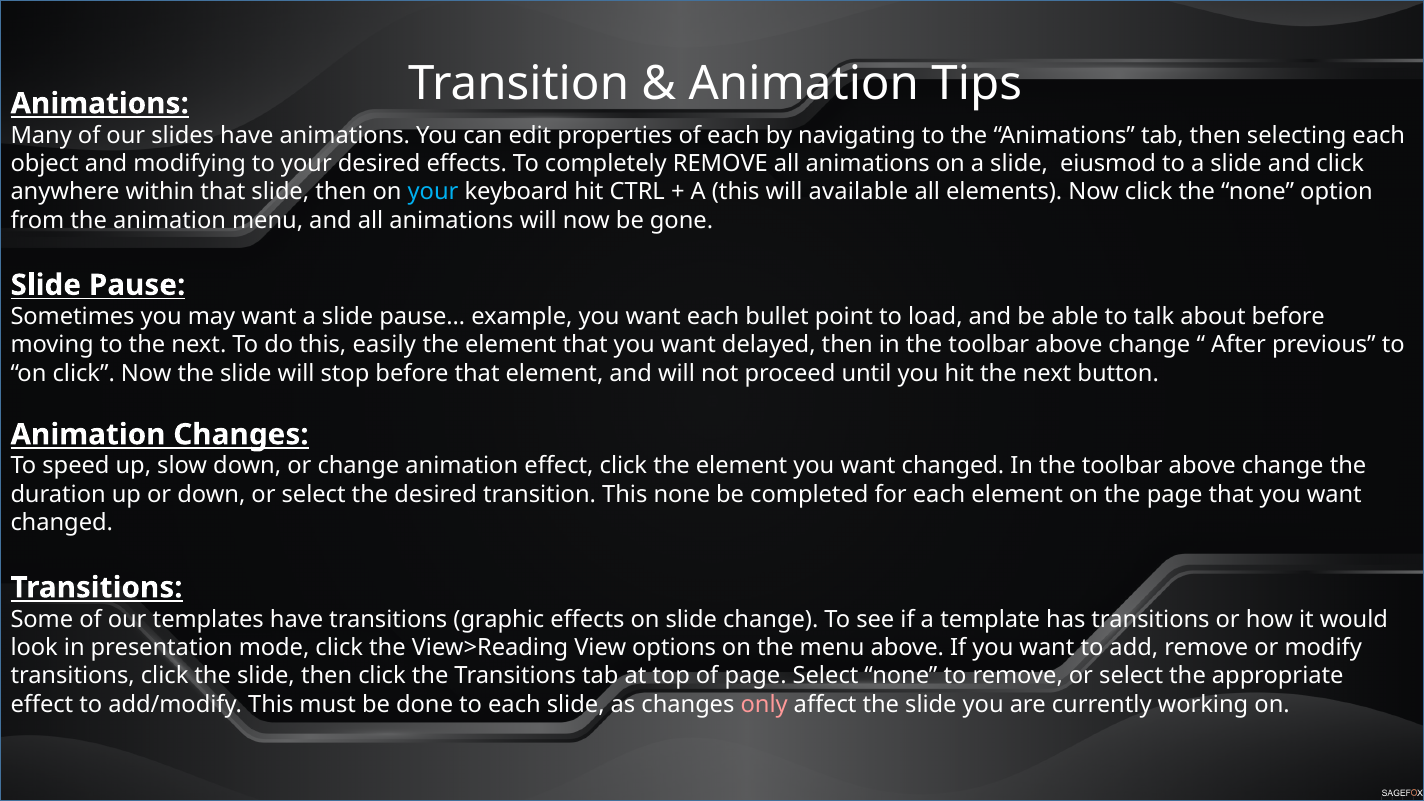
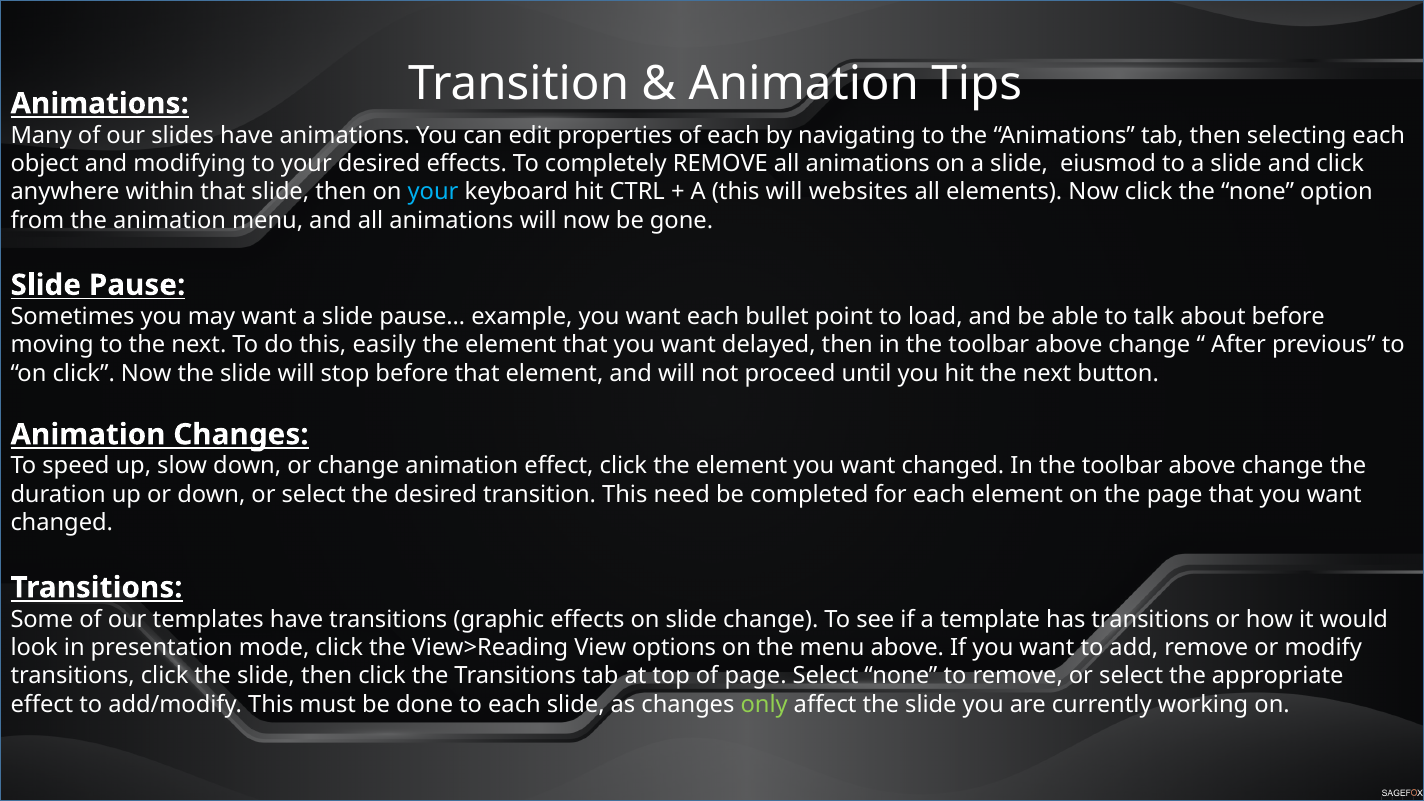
available: available -> websites
This none: none -> need
only colour: pink -> light green
